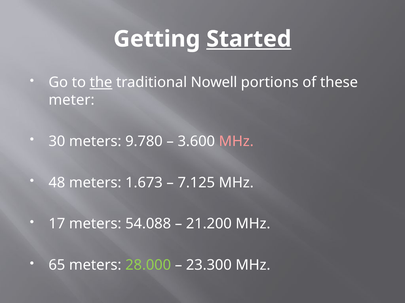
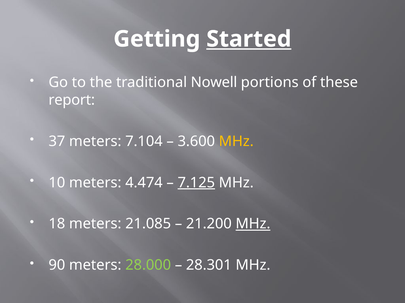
the underline: present -> none
meter: meter -> report
30: 30 -> 37
9.780: 9.780 -> 7.104
MHz at (236, 142) colour: pink -> yellow
48: 48 -> 10
1.673: 1.673 -> 4.474
7.125 underline: none -> present
17: 17 -> 18
54.088: 54.088 -> 21.085
MHz at (253, 224) underline: none -> present
65: 65 -> 90
23.300: 23.300 -> 28.301
